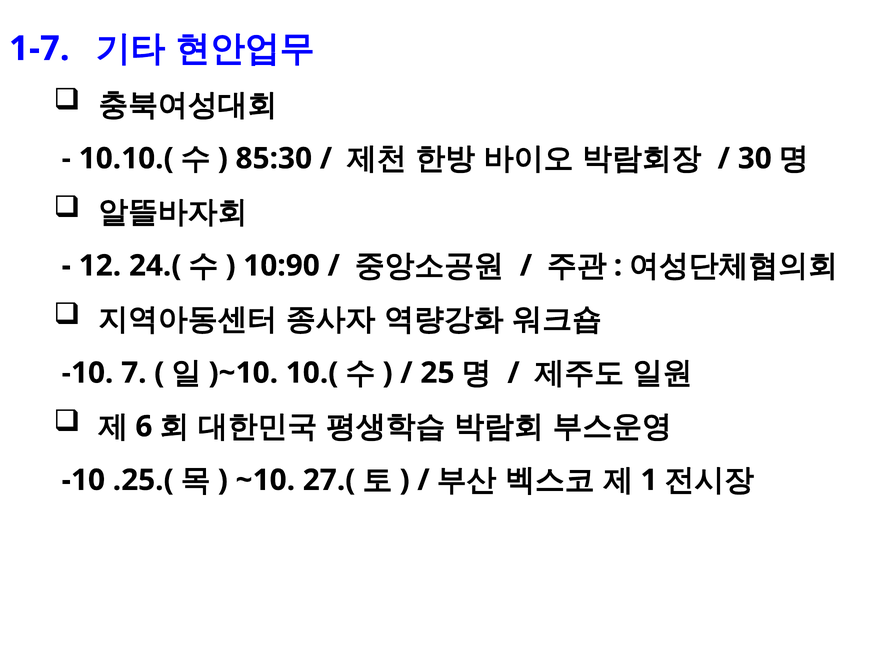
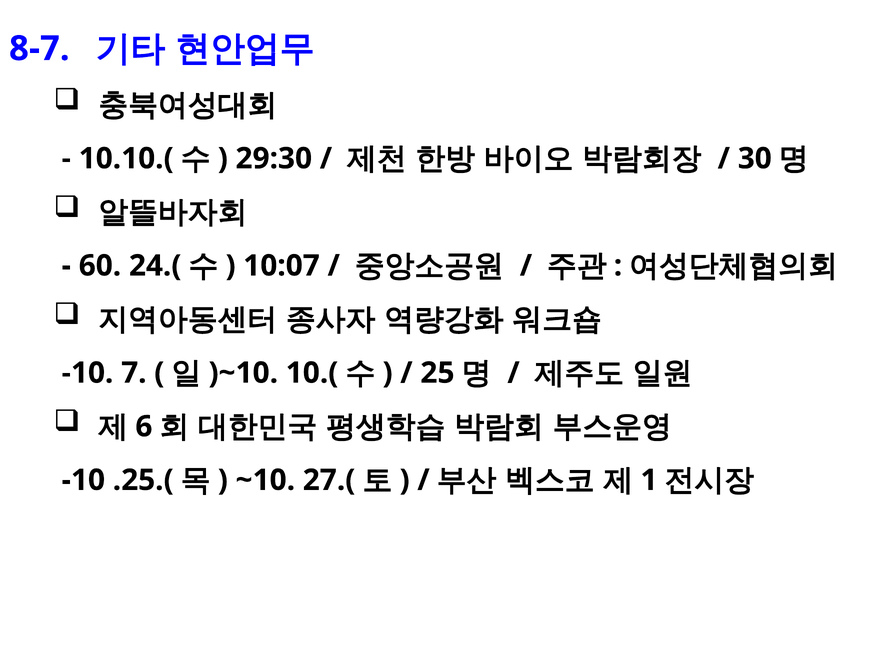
1-7: 1-7 -> 8-7
85:30: 85:30 -> 29:30
12: 12 -> 60
10:90: 10:90 -> 10:07
